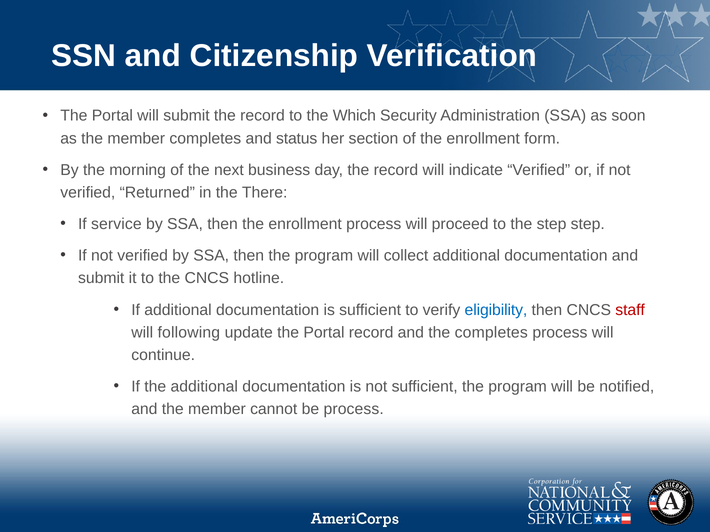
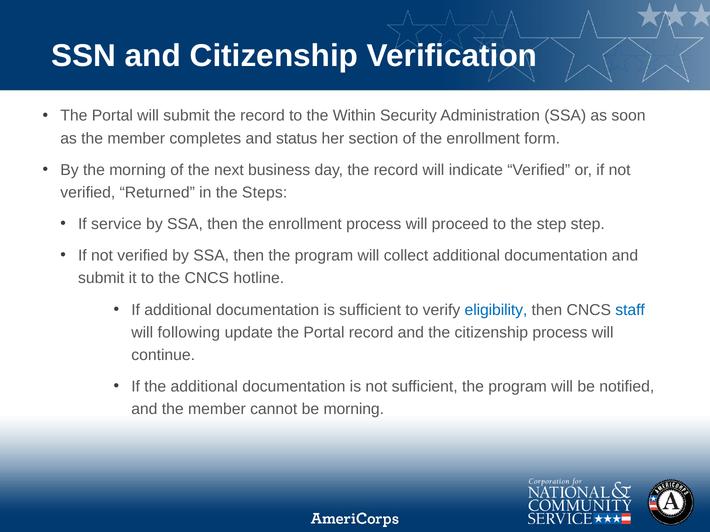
Which: Which -> Within
There: There -> Steps
staff colour: red -> blue
the completes: completes -> citizenship
be process: process -> morning
